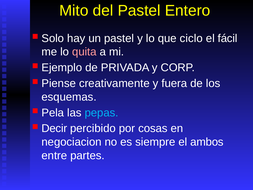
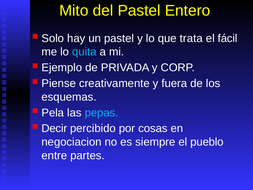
ciclo: ciclo -> trata
quita colour: pink -> light blue
ambos: ambos -> pueblo
